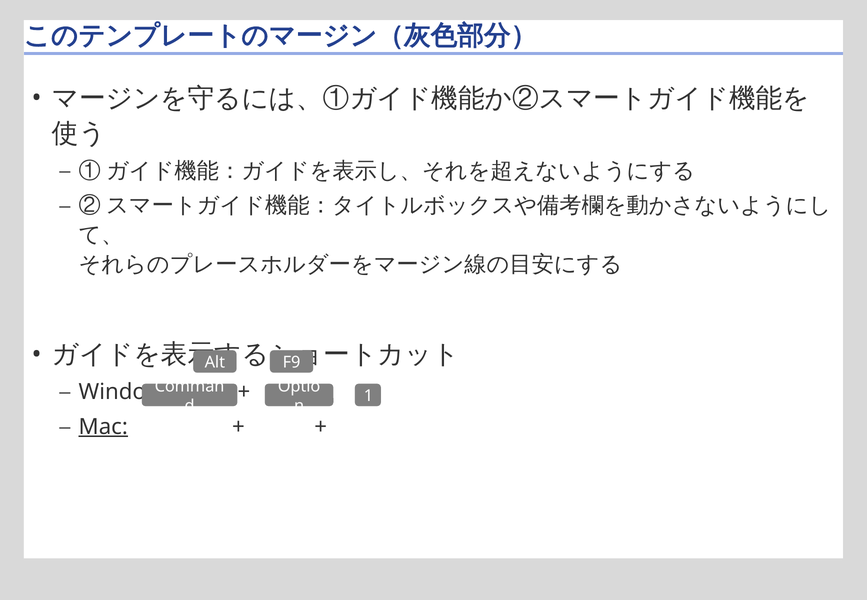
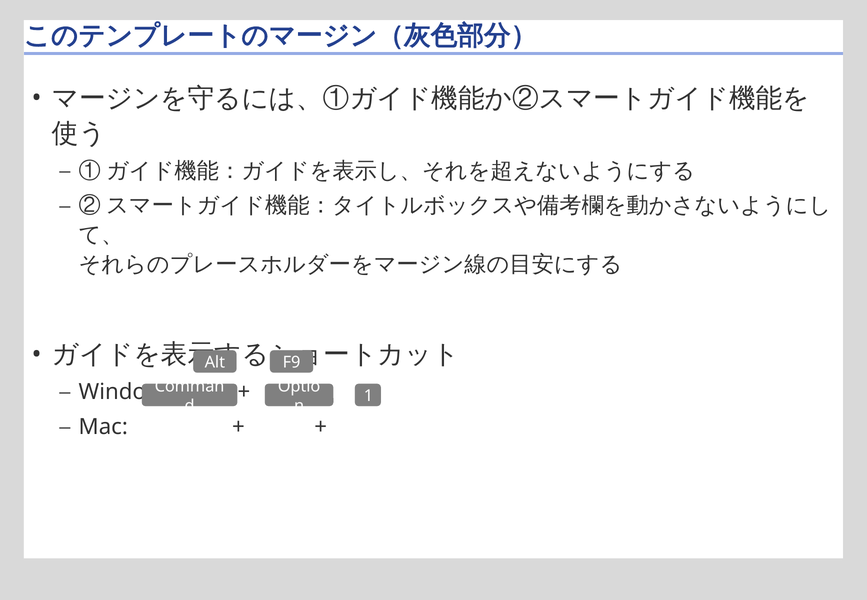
Mac underline: present -> none
